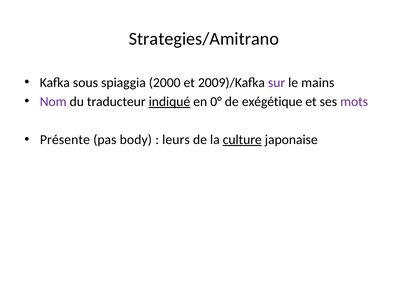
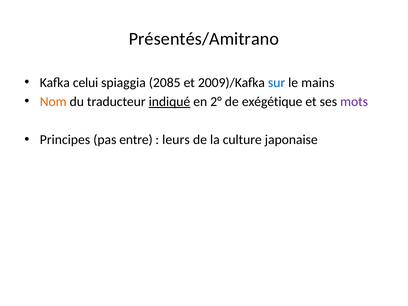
Strategies/Amitrano: Strategies/Amitrano -> Présentés/Amitrano
sous: sous -> celui
2000: 2000 -> 2085
sur colour: purple -> blue
Nom colour: purple -> orange
0°: 0° -> 2°
Présente: Présente -> Principes
body: body -> entre
culture underline: present -> none
